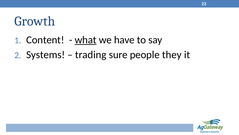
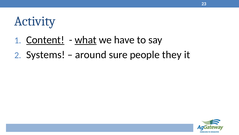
Growth: Growth -> Activity
Content underline: none -> present
trading: trading -> around
